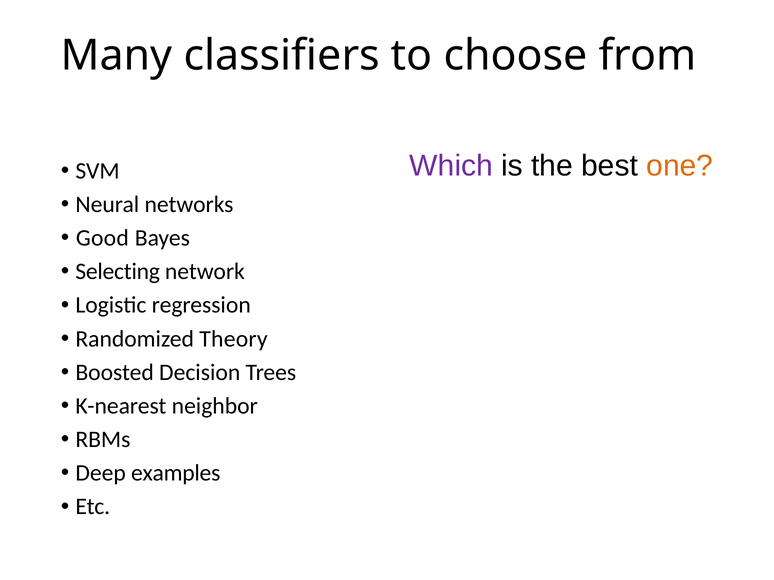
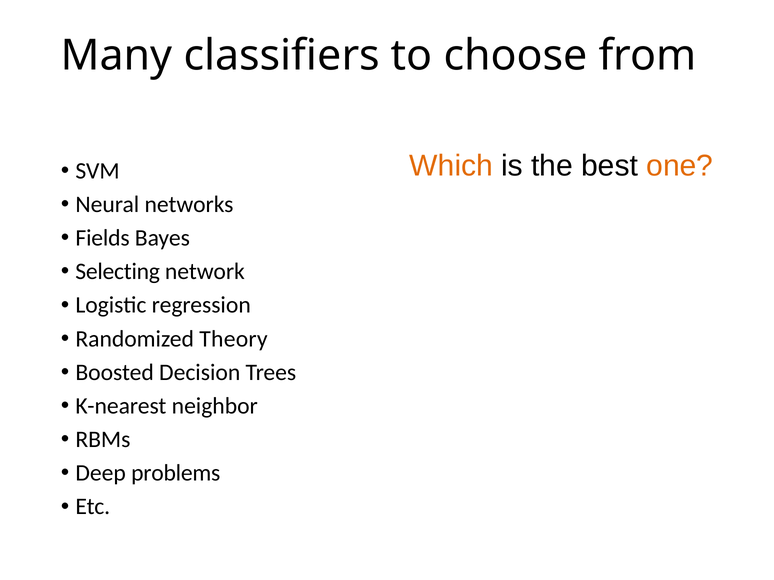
Which colour: purple -> orange
Good: Good -> Fields
examples: examples -> problems
